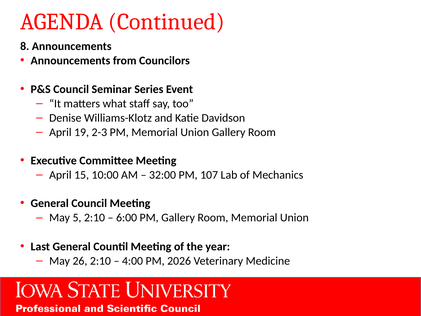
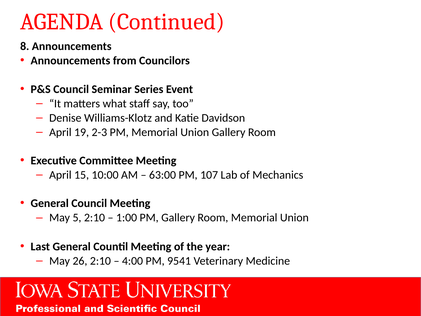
32:00: 32:00 -> 63:00
6:00: 6:00 -> 1:00
2026: 2026 -> 9541
